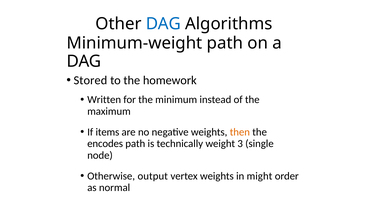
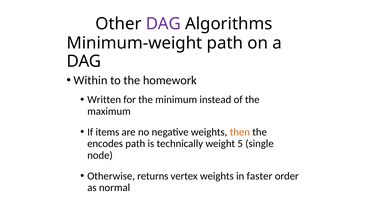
DAG at (163, 24) colour: blue -> purple
Stored: Stored -> Within
3: 3 -> 5
output: output -> returns
might: might -> faster
